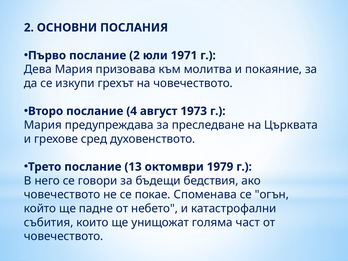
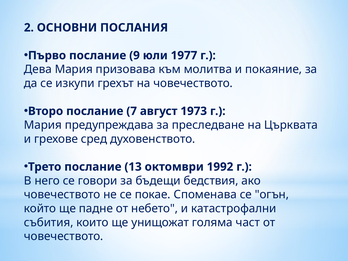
послание 2: 2 -> 9
1971: 1971 -> 1977
4: 4 -> 7
1979: 1979 -> 1992
